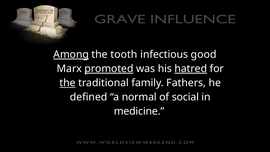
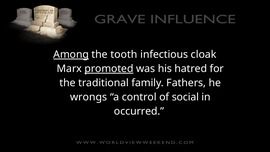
good: good -> cloak
hatred underline: present -> none
the at (68, 83) underline: present -> none
defined: defined -> wrongs
normal: normal -> control
medicine: medicine -> occurred
